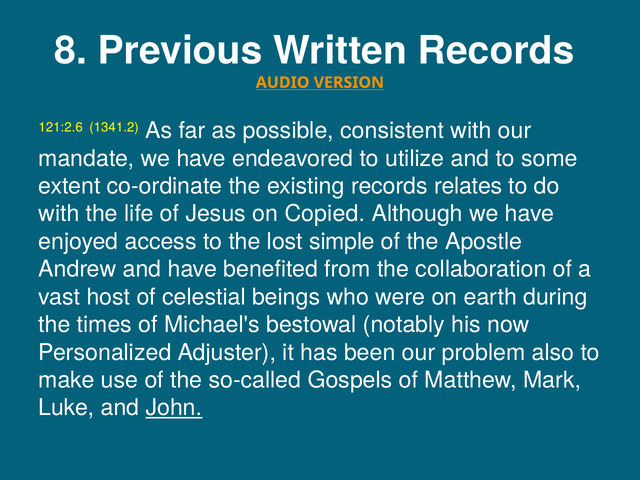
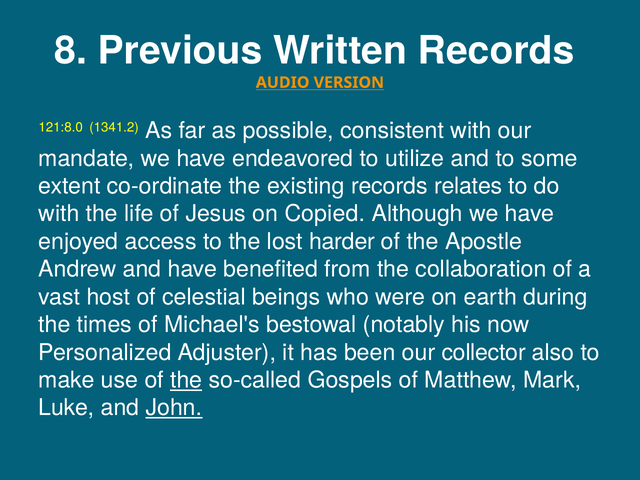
121:2.6: 121:2.6 -> 121:8.0
simple: simple -> harder
problem: problem -> collector
the at (186, 380) underline: none -> present
